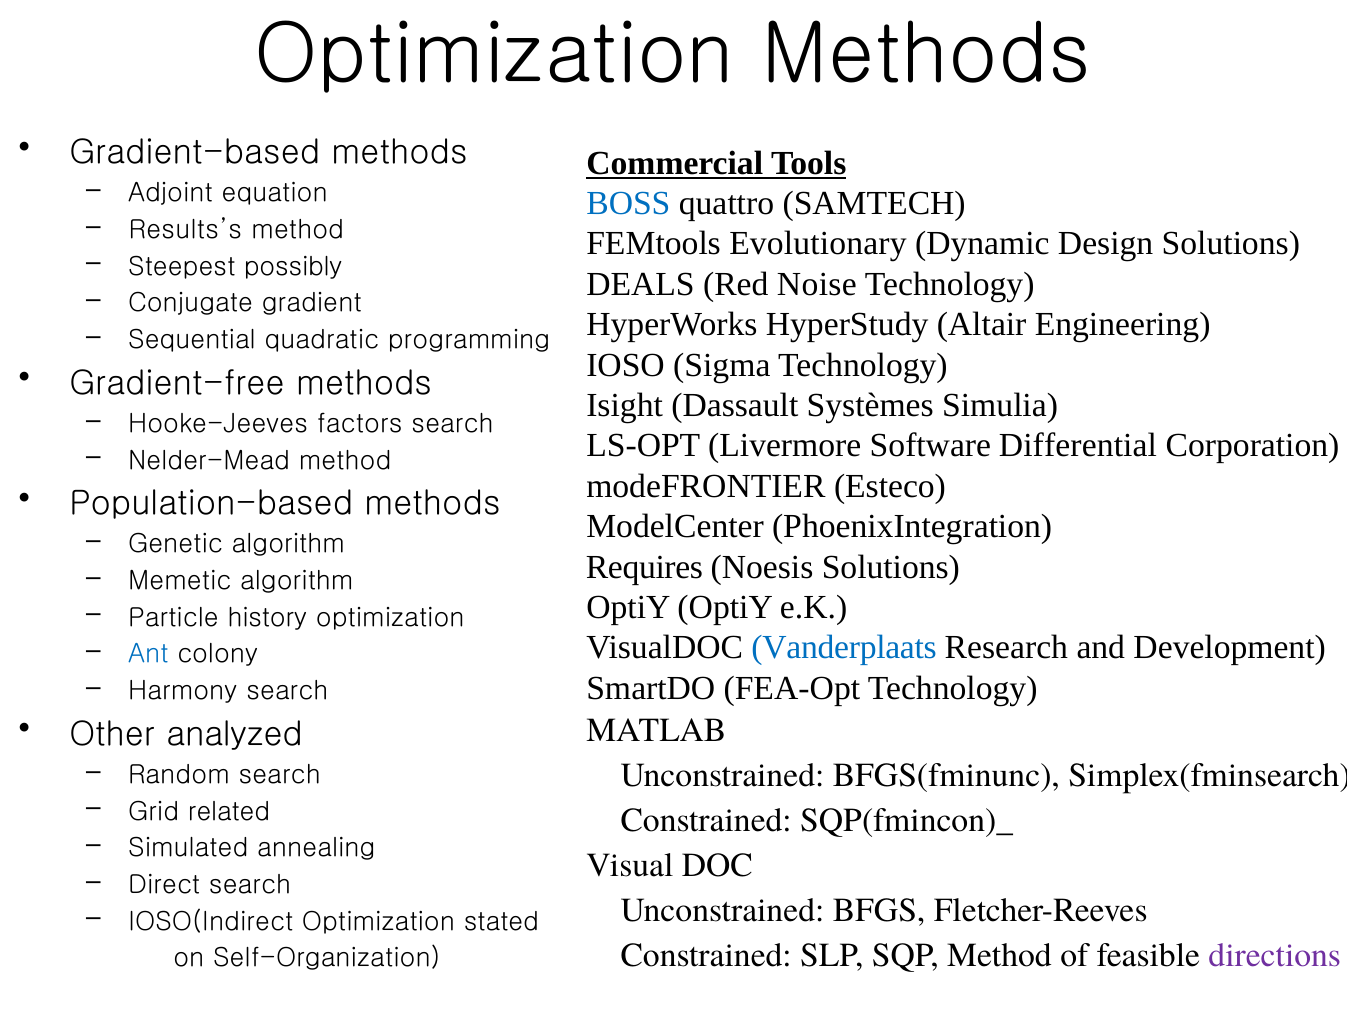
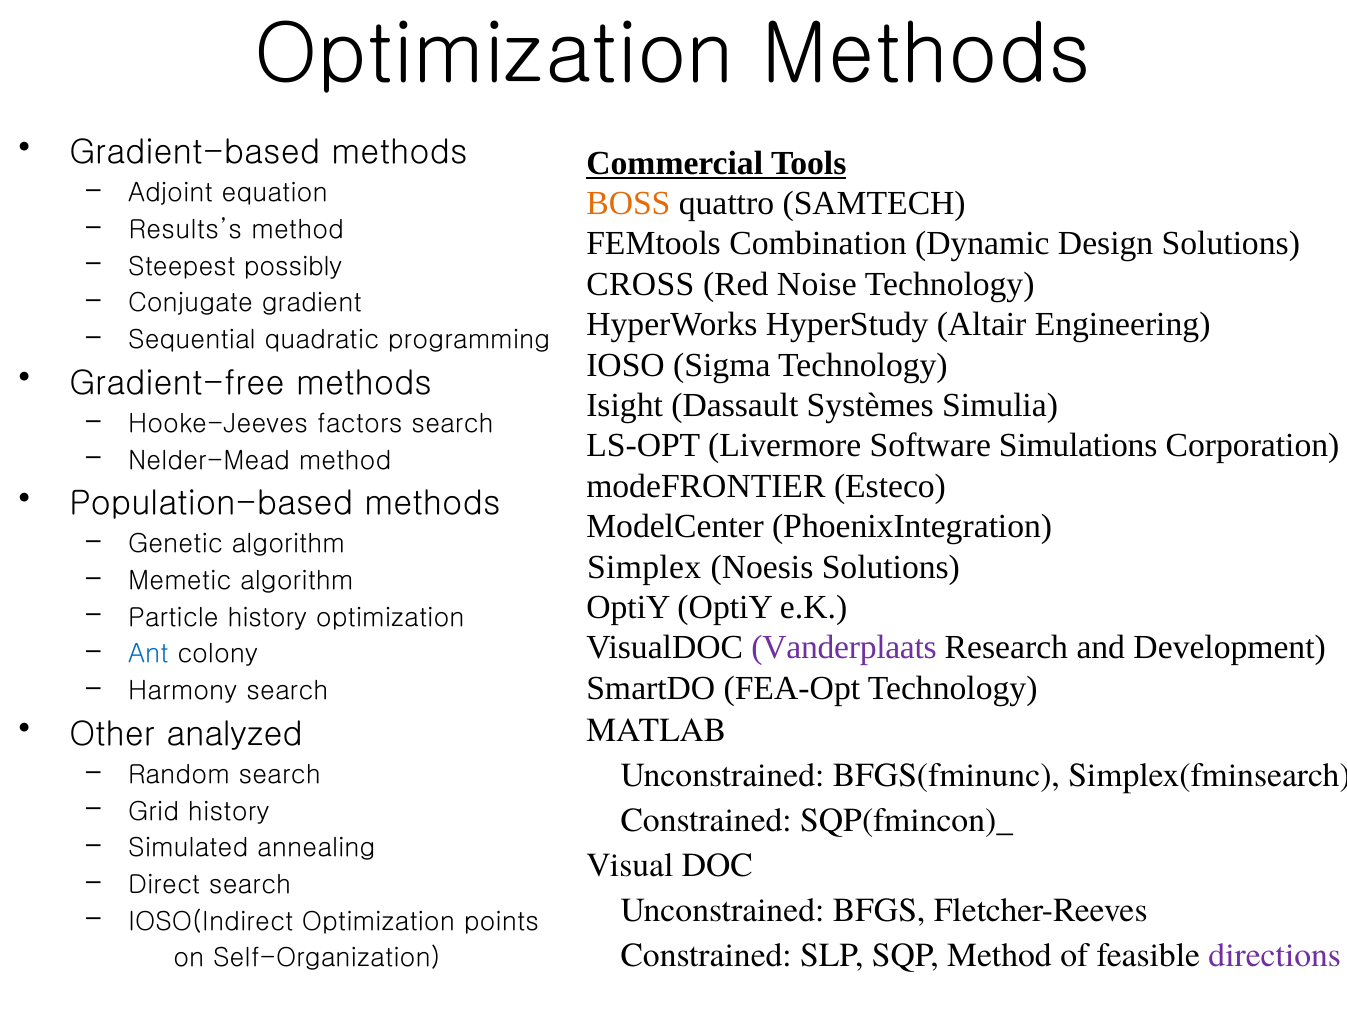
BOSS colour: blue -> orange
Evolutionary: Evolutionary -> Combination
DEALS: DEALS -> CROSS
Differential: Differential -> Simulations
Requires: Requires -> Simplex
Vanderplaats colour: blue -> purple
Grid related: related -> history
stated: stated -> points
